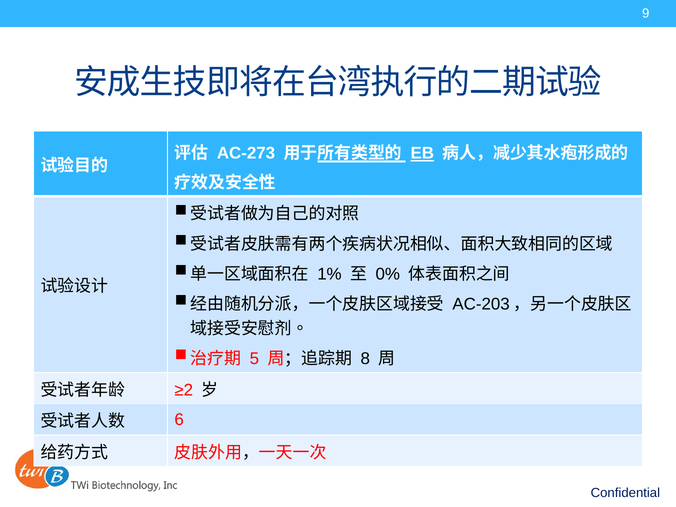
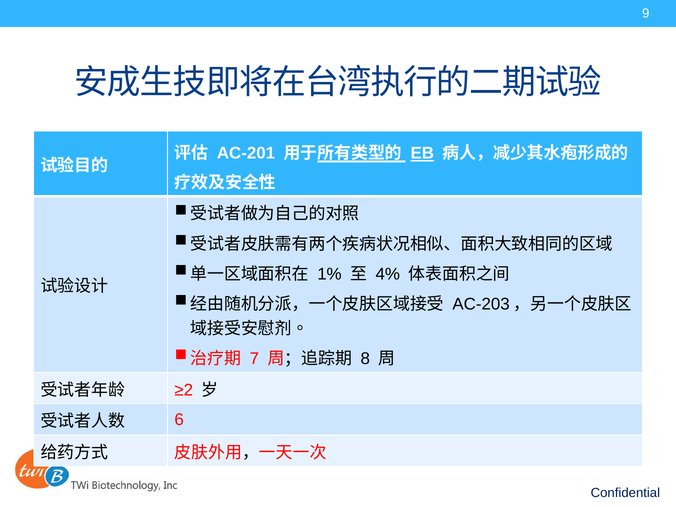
AC-273: AC-273 -> AC-201
0%: 0% -> 4%
5: 5 -> 7
